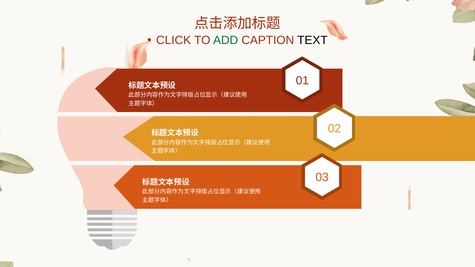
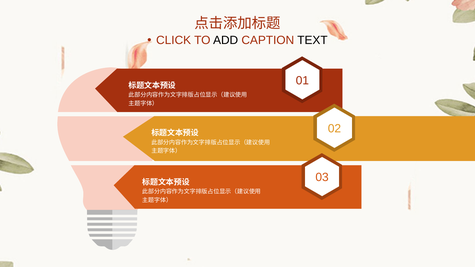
ADD colour: green -> black
